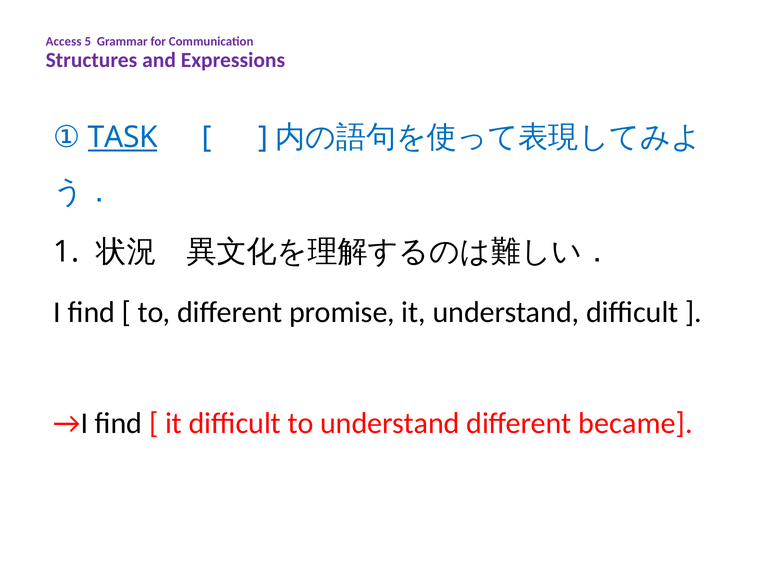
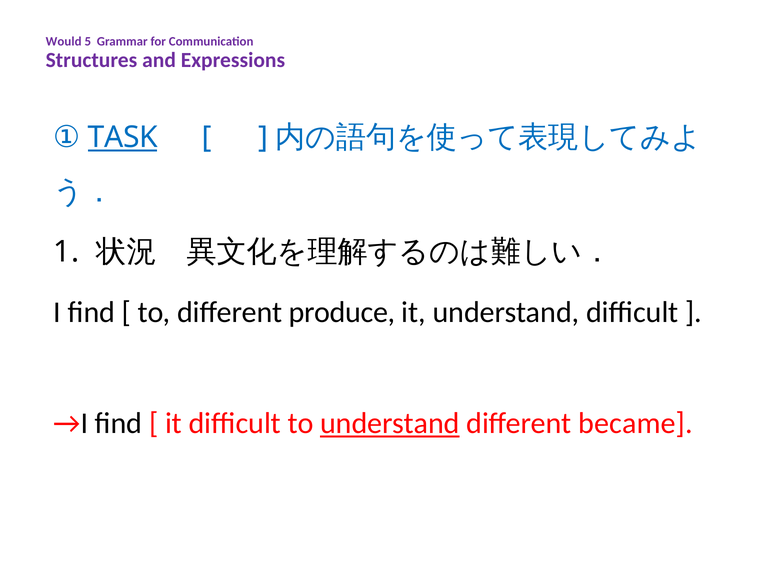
Access: Access -> Would
promise: promise -> produce
understand at (390, 423) underline: none -> present
